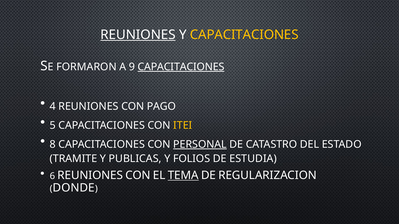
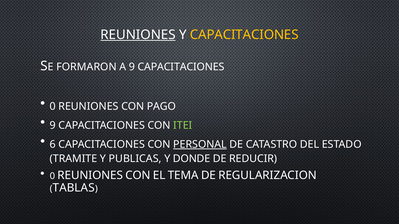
CAPACITACIONES at (181, 67) underline: present -> none
4 at (53, 107): 4 -> 0
5 at (53, 126): 5 -> 9
ITEI colour: yellow -> light green
8: 8 -> 6
FOLIOS: FOLIOS -> DONDE
ESTUDIA: ESTUDIA -> REDUCIR
6 at (52, 176): 6 -> 0
TEMA underline: present -> none
DONDE: DONDE -> TABLAS
